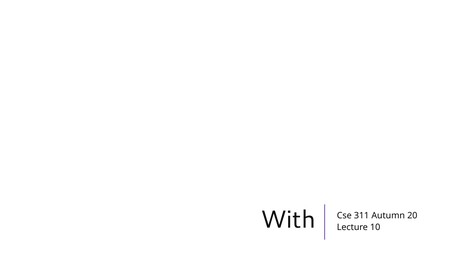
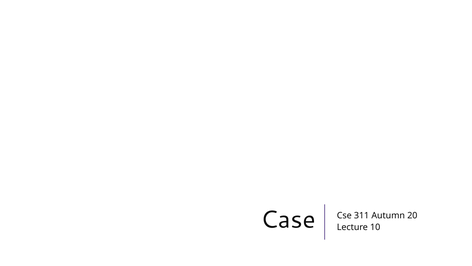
With: With -> Case
